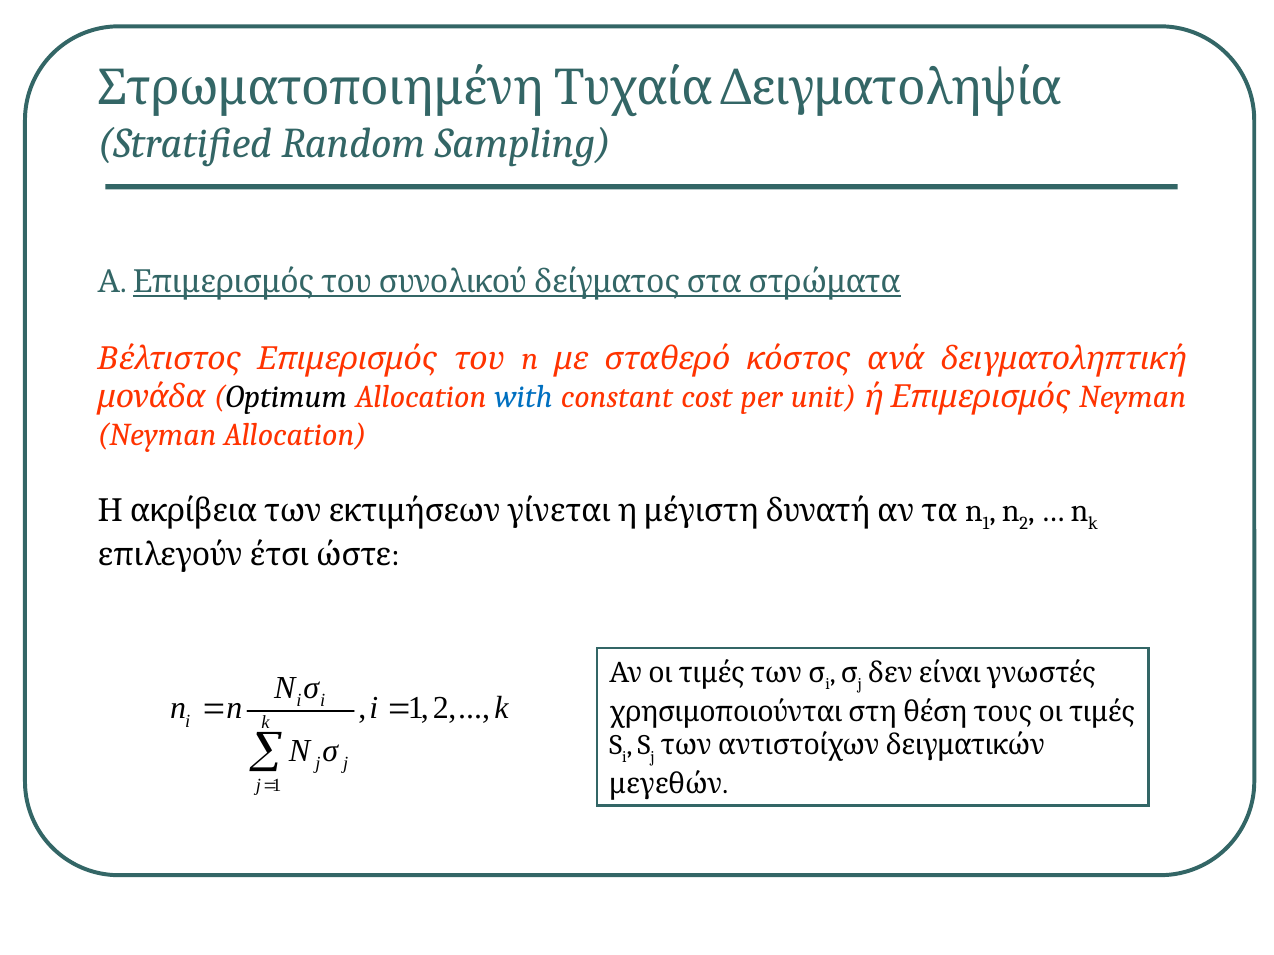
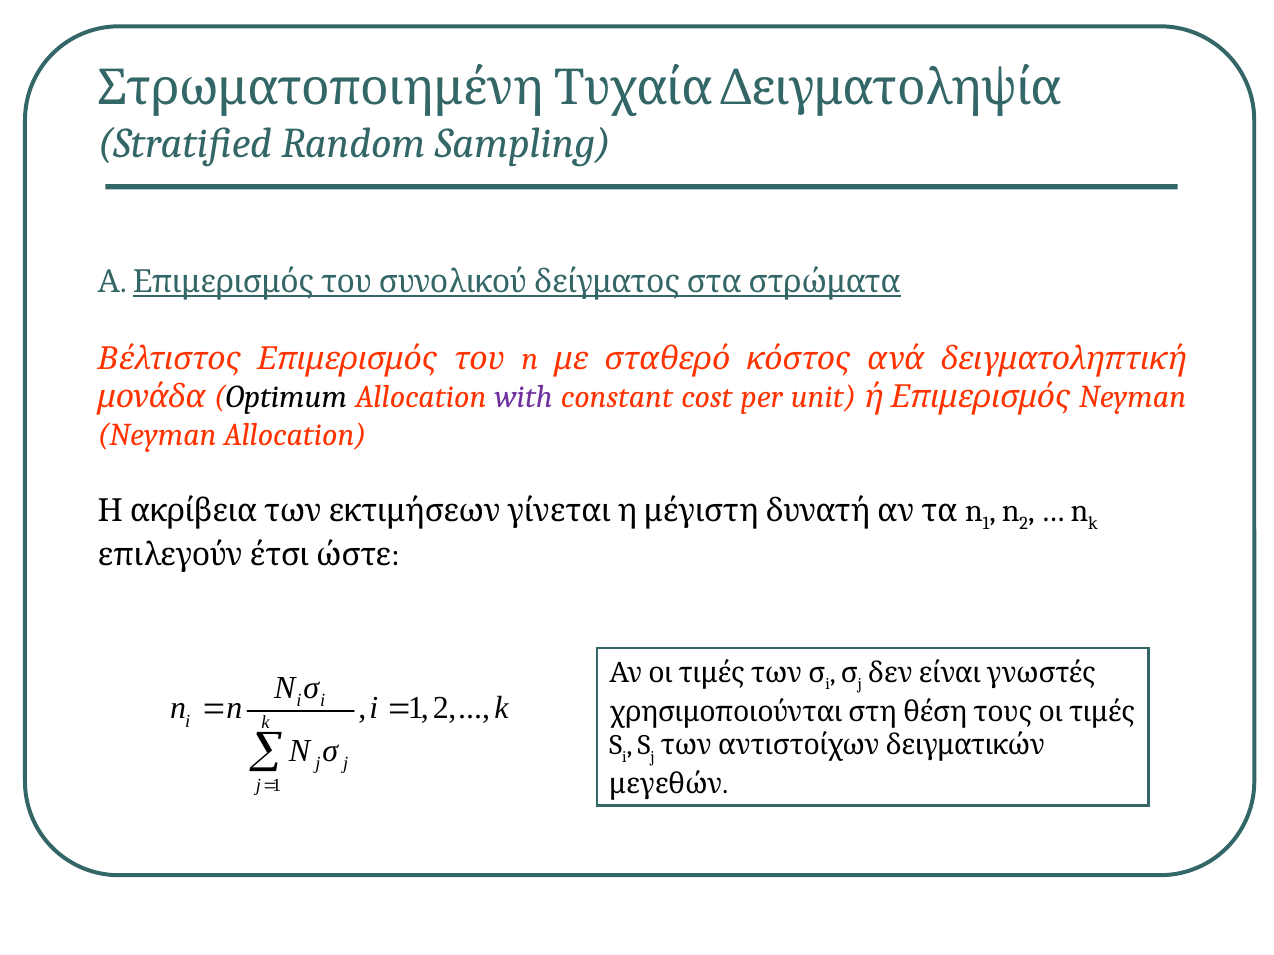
with colour: blue -> purple
